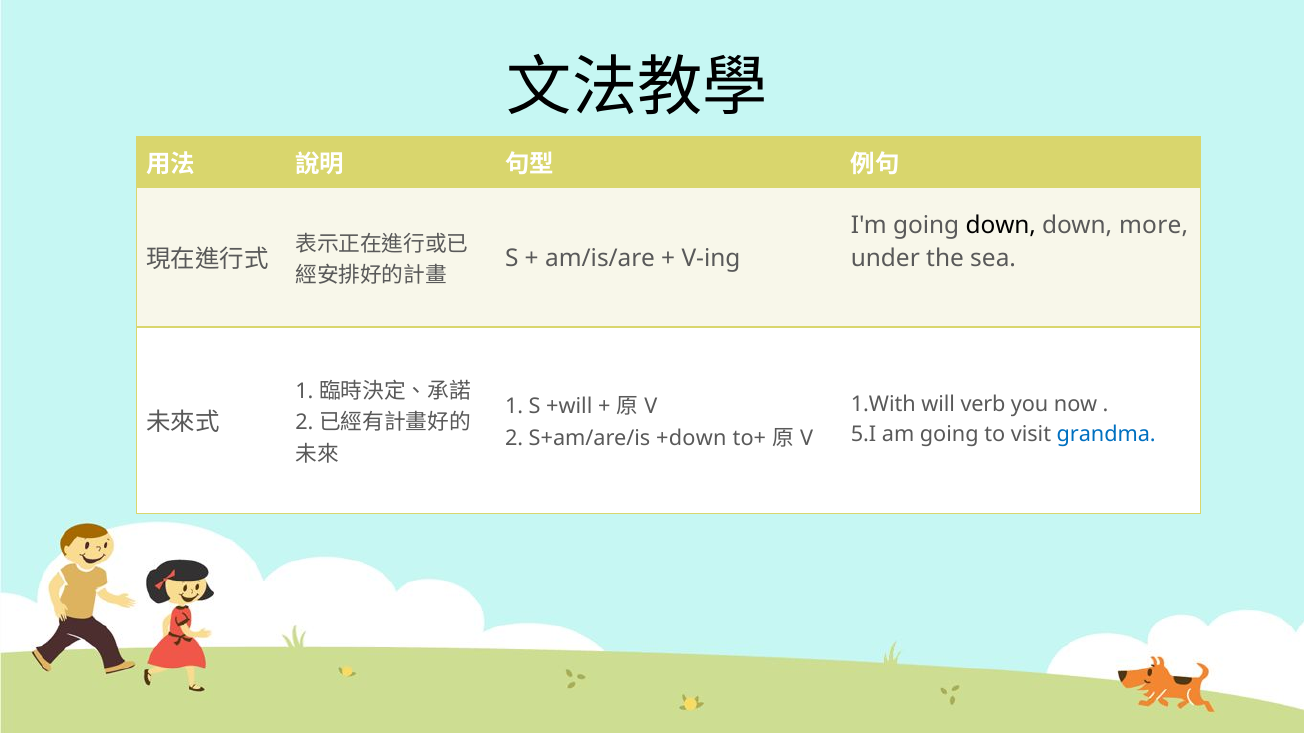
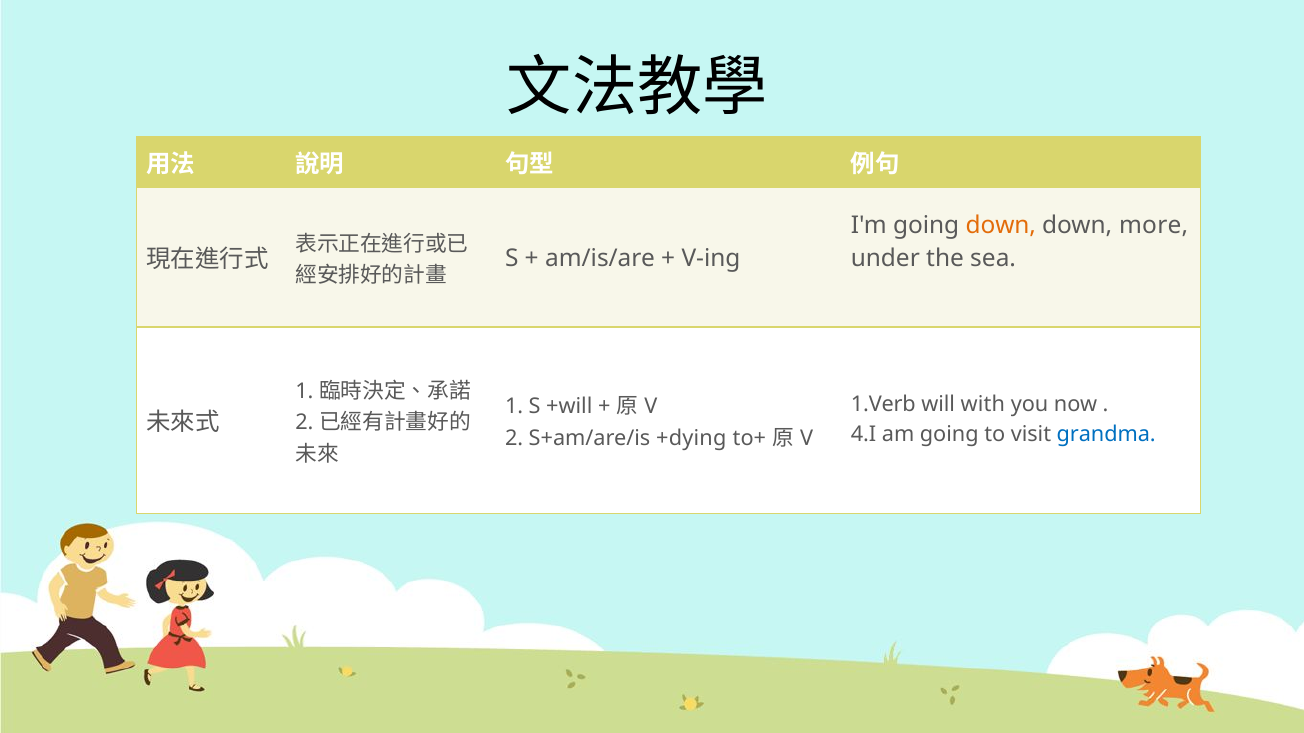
down at (1001, 225) colour: black -> orange
1.With: 1.With -> 1.Verb
verb: verb -> with
5.I: 5.I -> 4.I
+down: +down -> +dying
